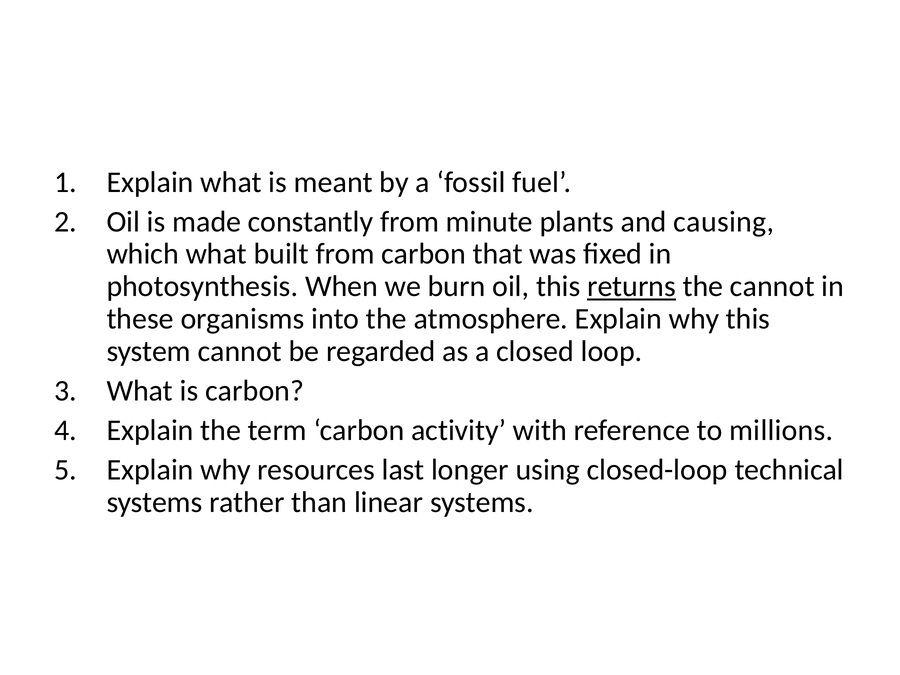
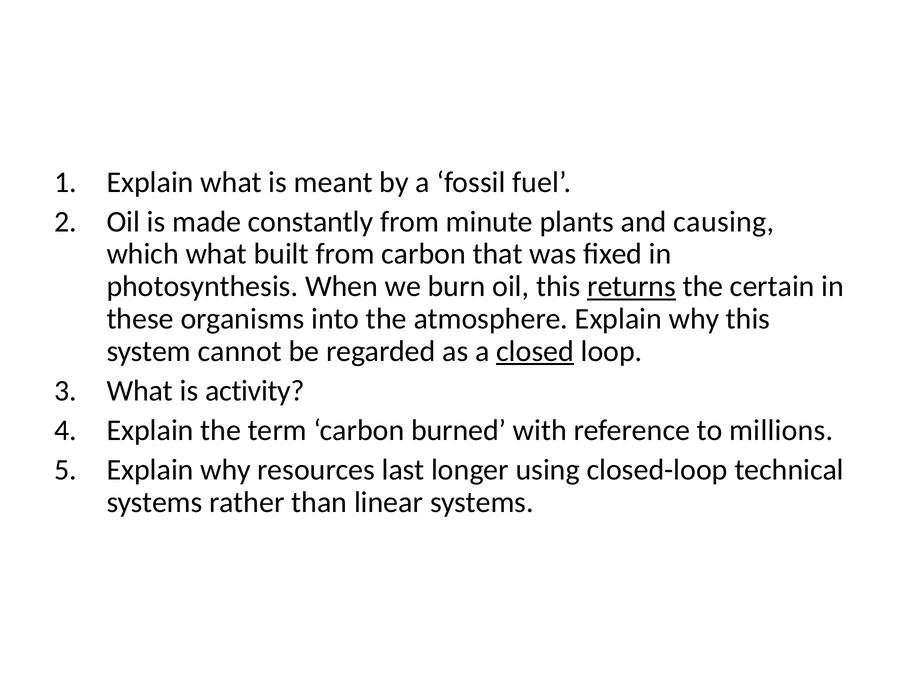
the cannot: cannot -> certain
closed underline: none -> present
is carbon: carbon -> activity
activity: activity -> burned
